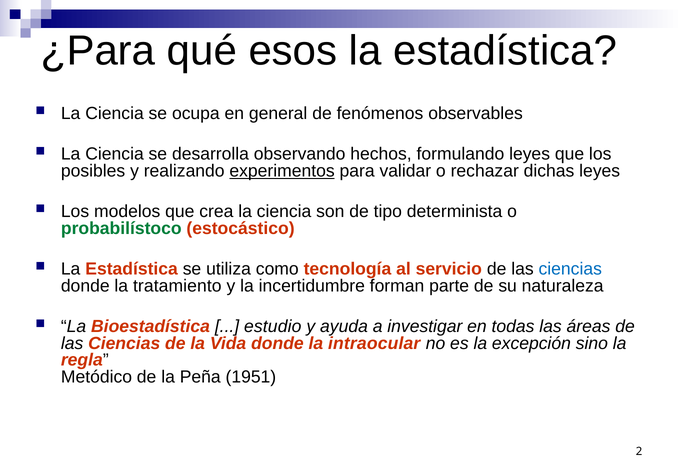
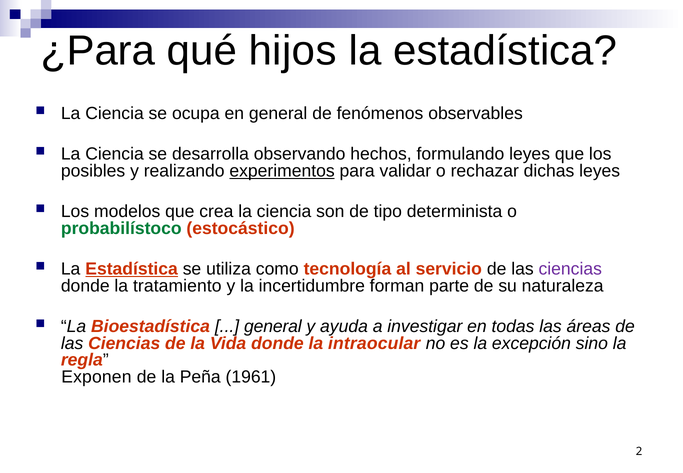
esos: esos -> hijos
Estadística at (132, 269) underline: none -> present
ciencias at (570, 269) colour: blue -> purple
estudio at (273, 326): estudio -> general
Metódico: Metódico -> Exponen
1951: 1951 -> 1961
